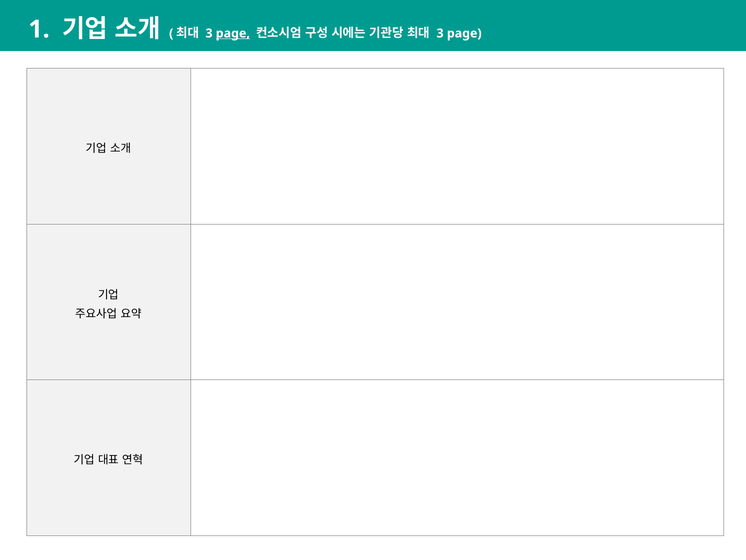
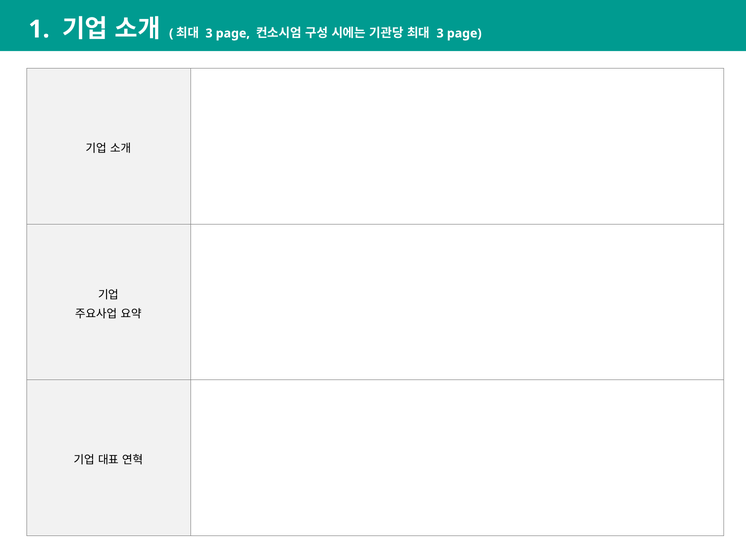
page at (233, 33) underline: present -> none
